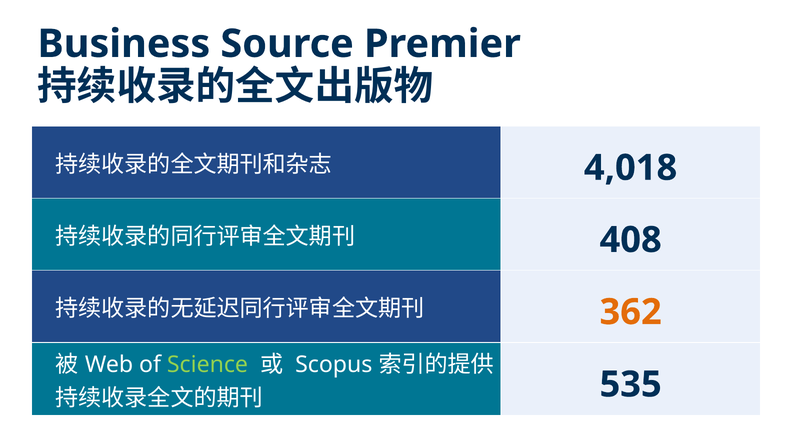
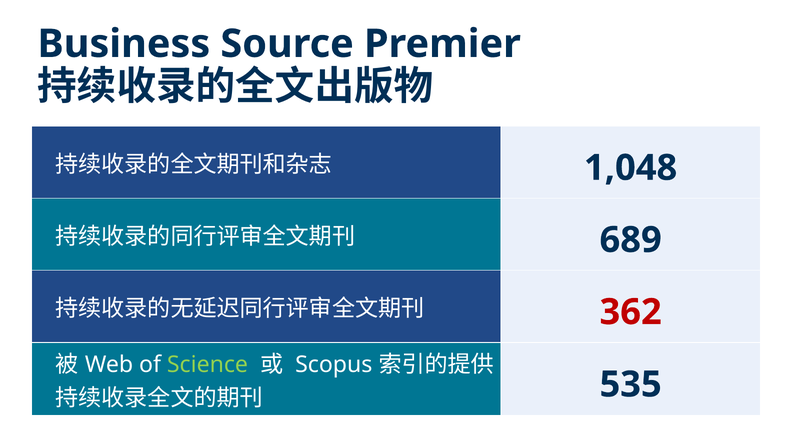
4,018: 4,018 -> 1,048
408: 408 -> 689
362 colour: orange -> red
